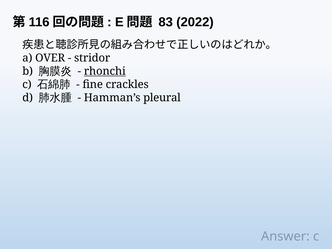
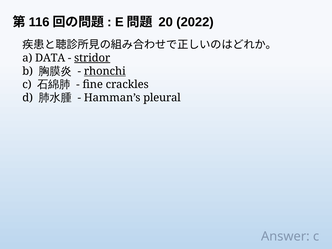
83: 83 -> 20
OVER: OVER -> DATA
stridor underline: none -> present
